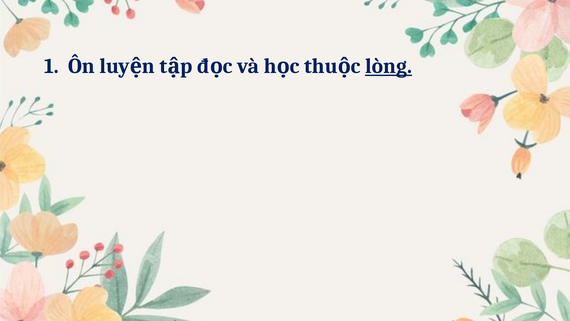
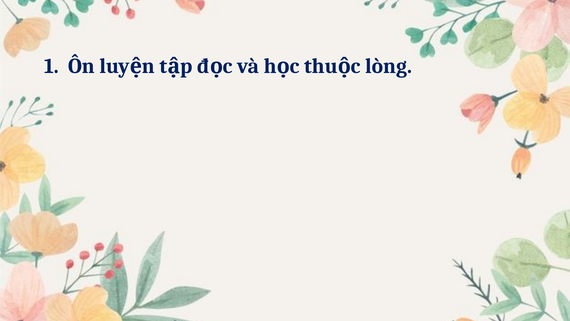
lòng underline: present -> none
